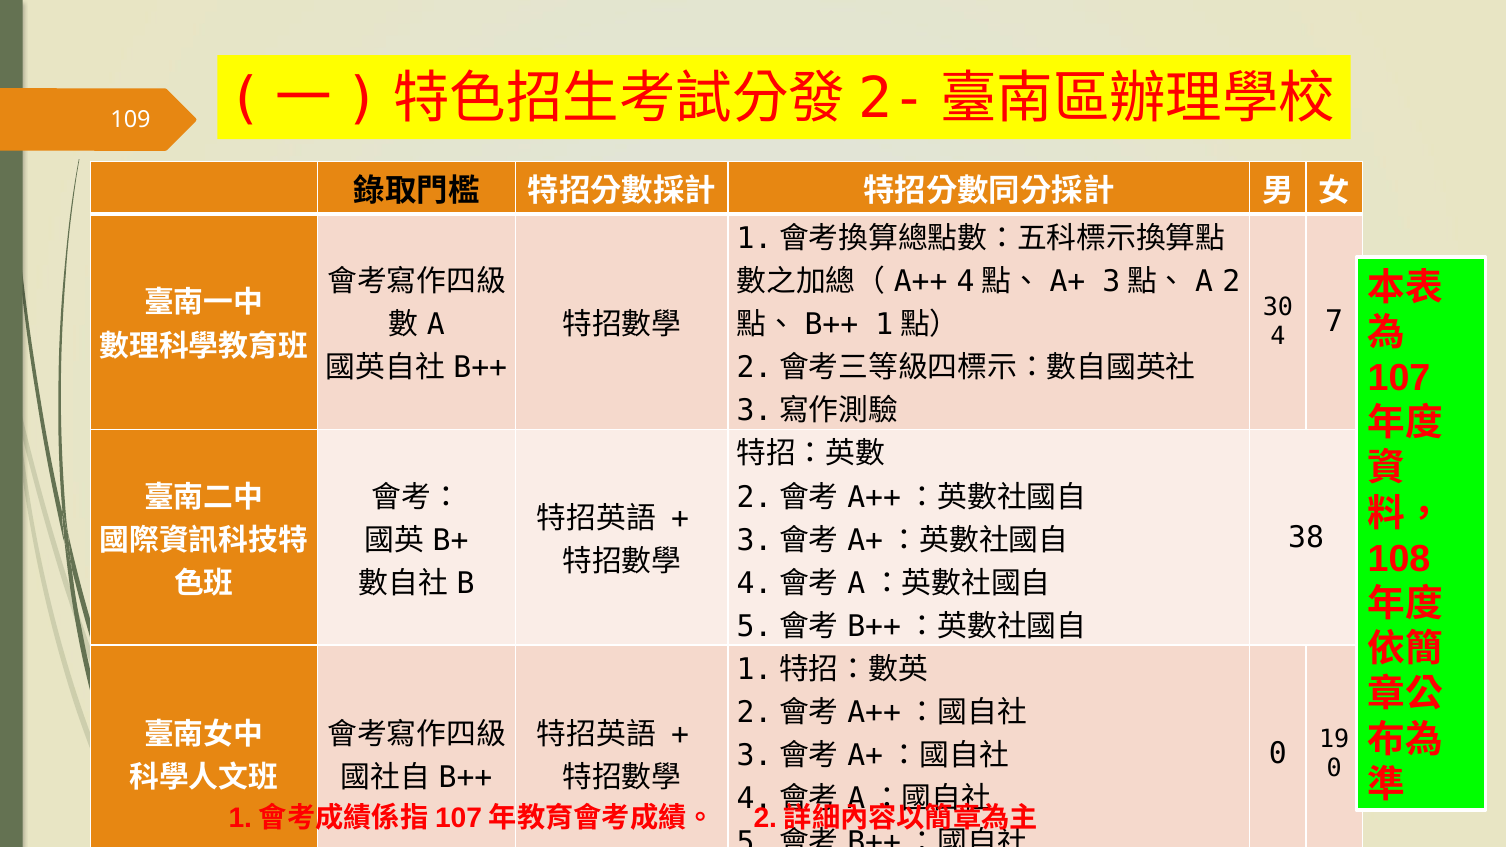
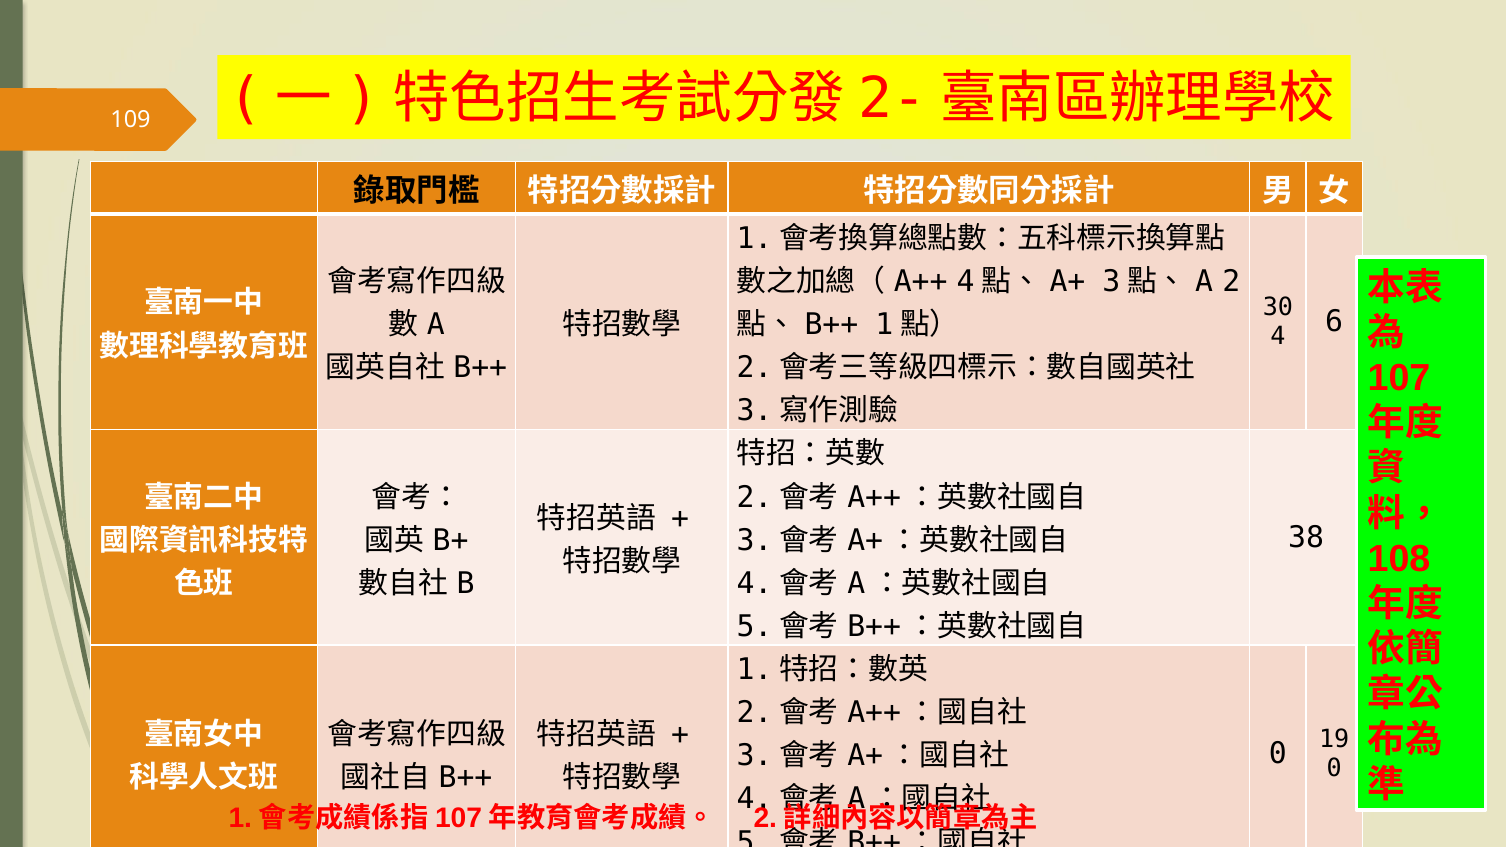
7: 7 -> 6
